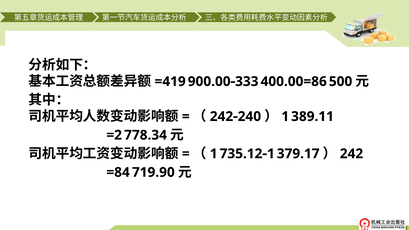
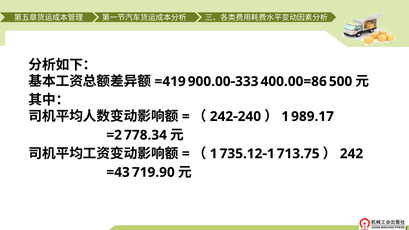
389.11: 389.11 -> 989.17
379.17: 379.17 -> 713.75
=84: =84 -> =43
